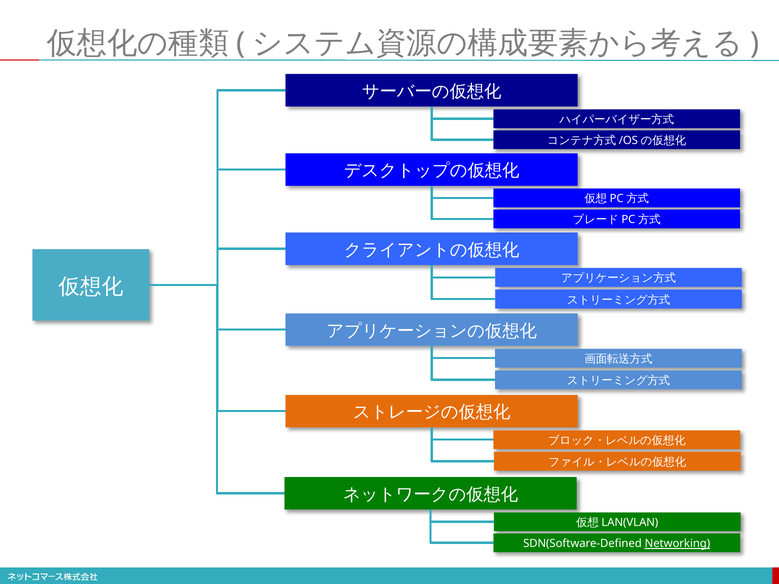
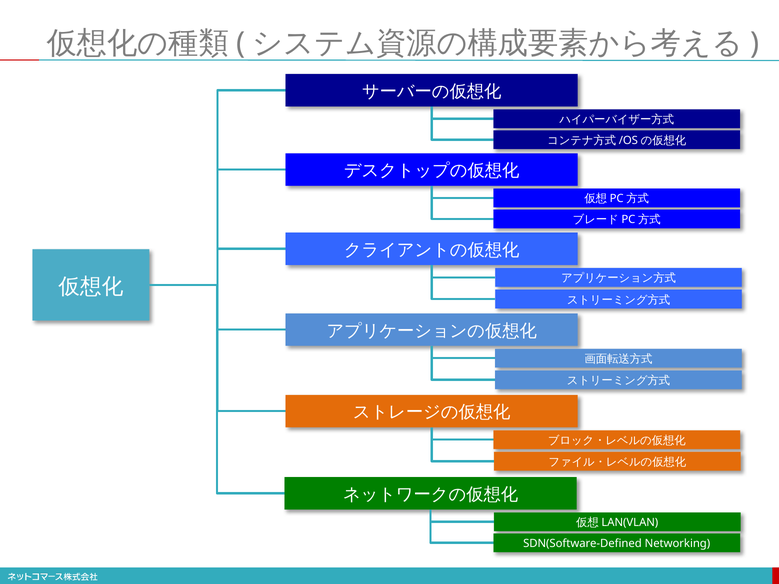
Networking underline: present -> none
